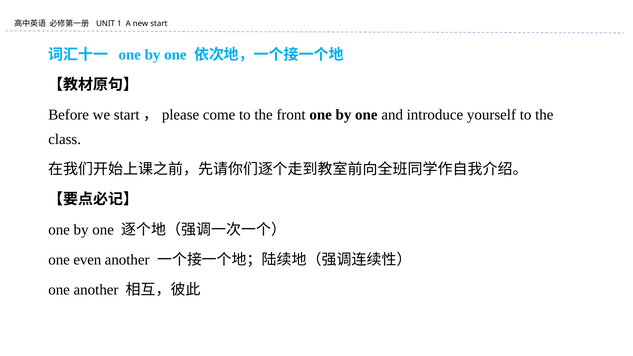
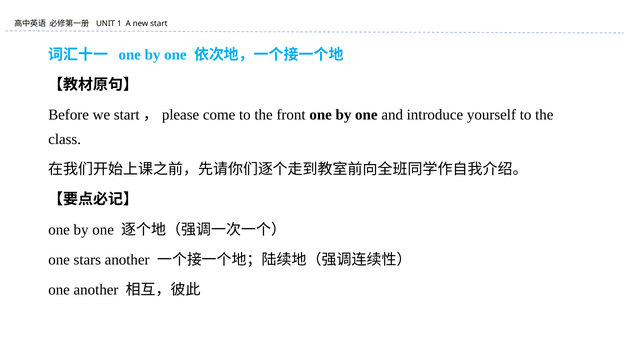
even: even -> stars
